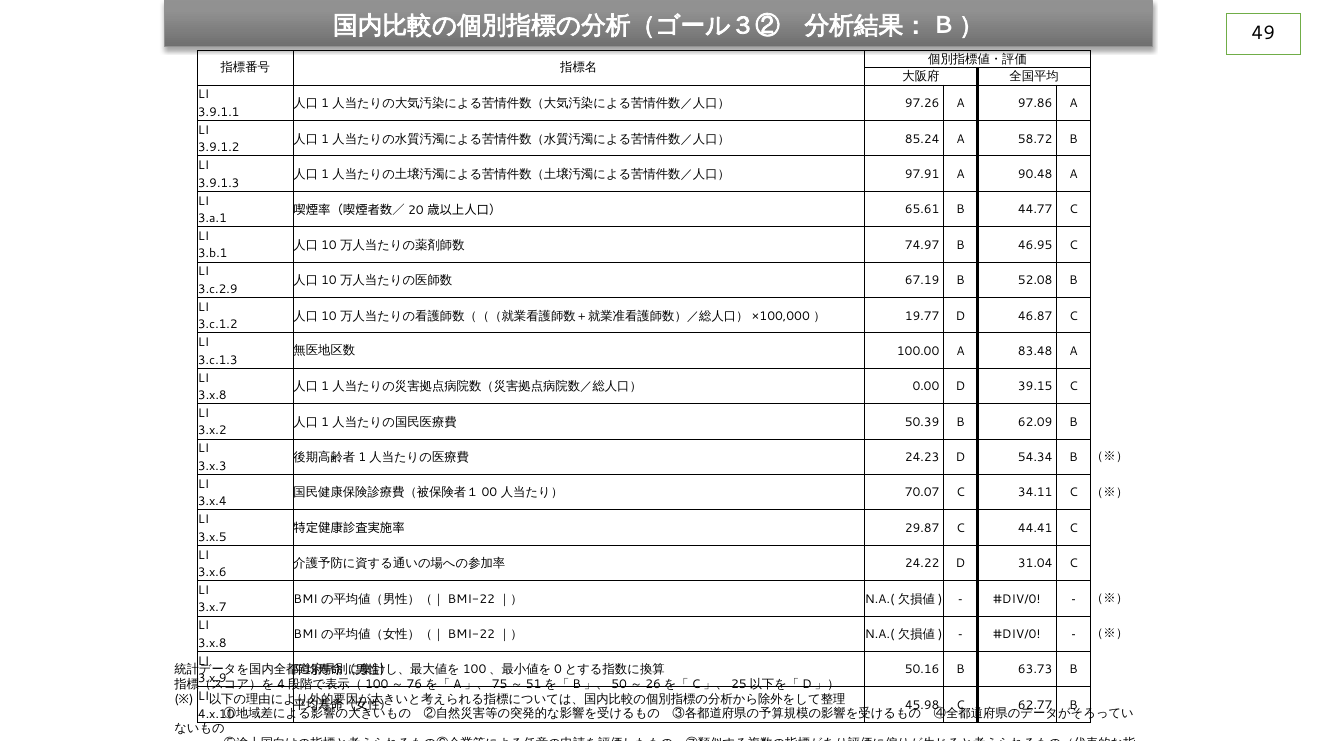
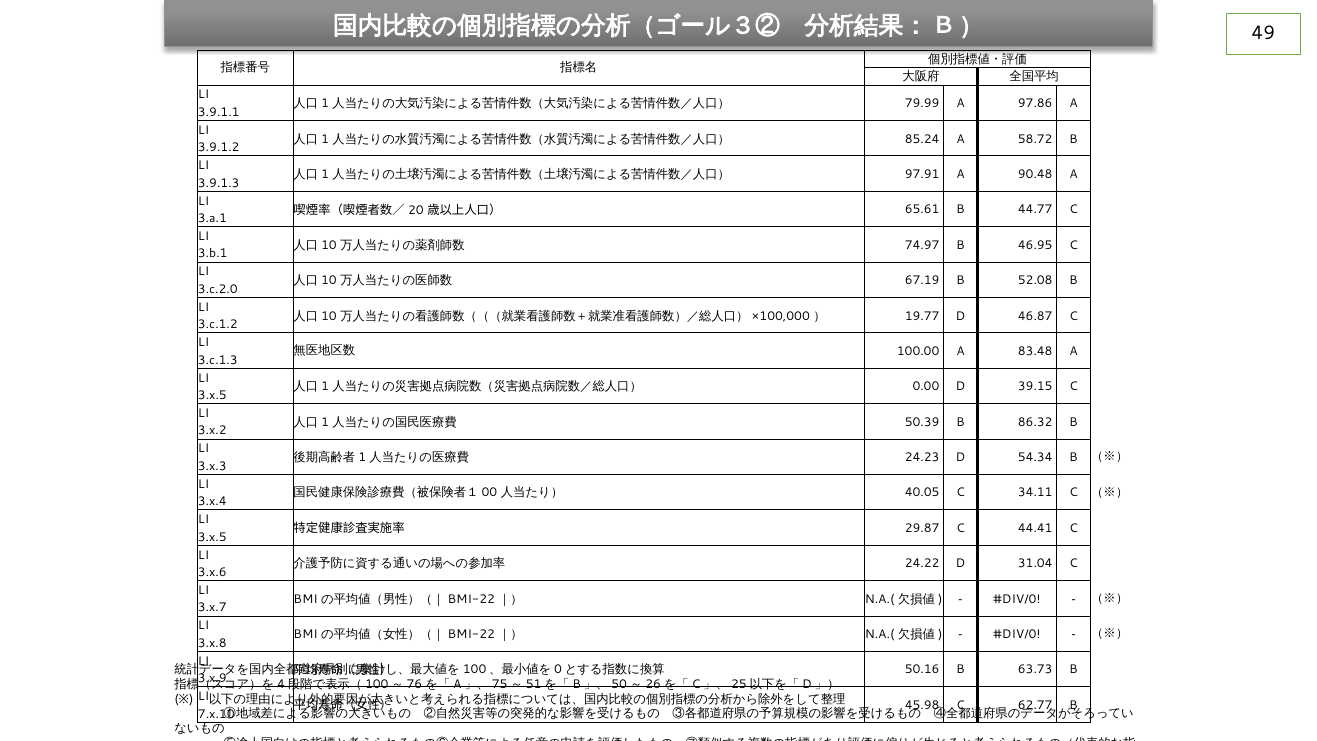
97.26: 97.26 -> 79.99
3.c.2.9: 3.c.2.9 -> 3.c.2.0
3.x.8 at (212, 395): 3.x.8 -> 3.x.5
62.09: 62.09 -> 86.32
70.07: 70.07 -> 40.05
4.x.10: 4.x.10 -> 7.x.10
